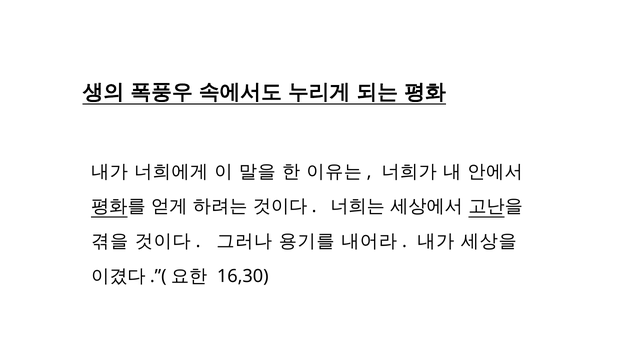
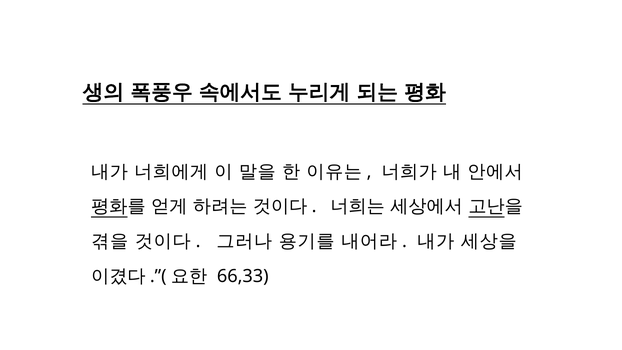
16,30: 16,30 -> 66,33
